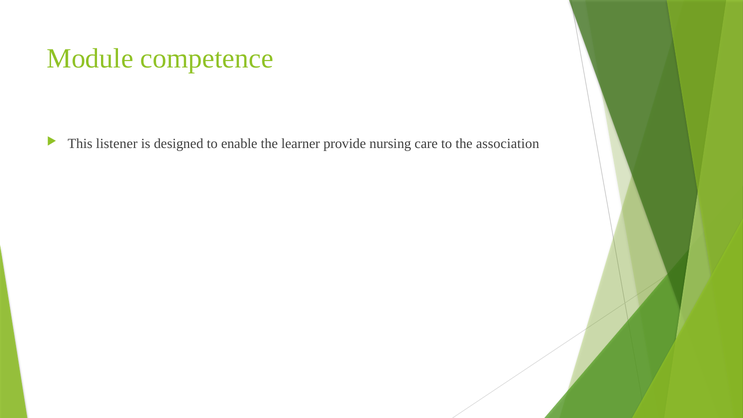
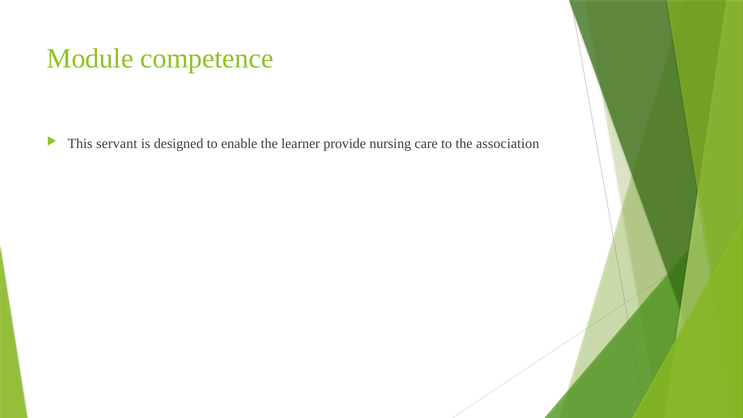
listener: listener -> servant
